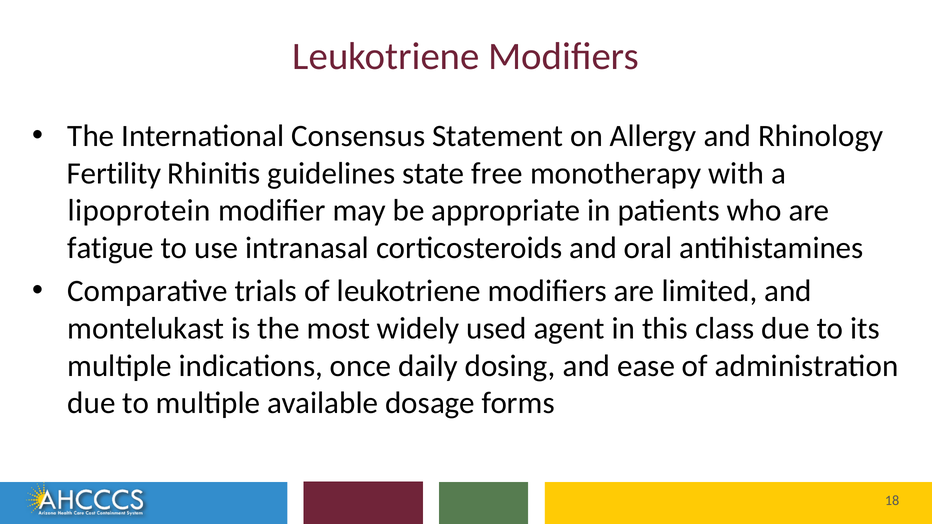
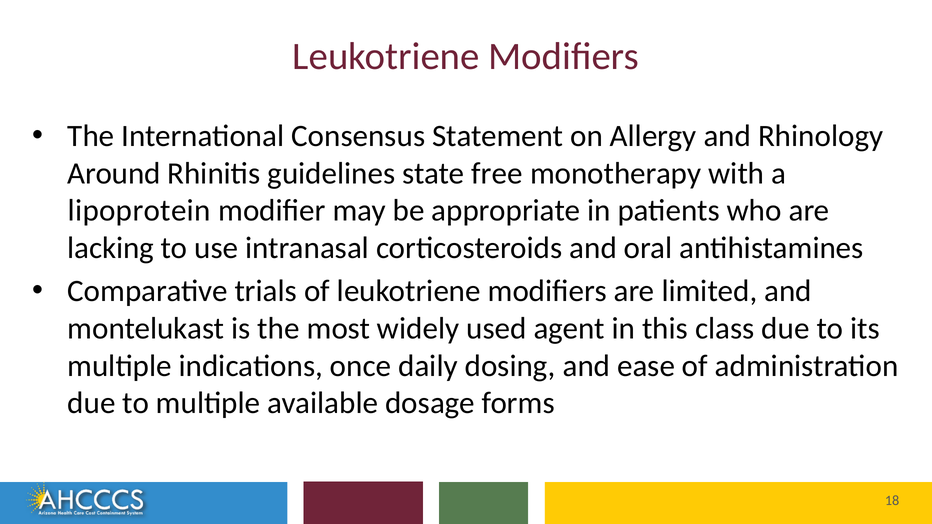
Fertility: Fertility -> Around
fatigue: fatigue -> lacking
